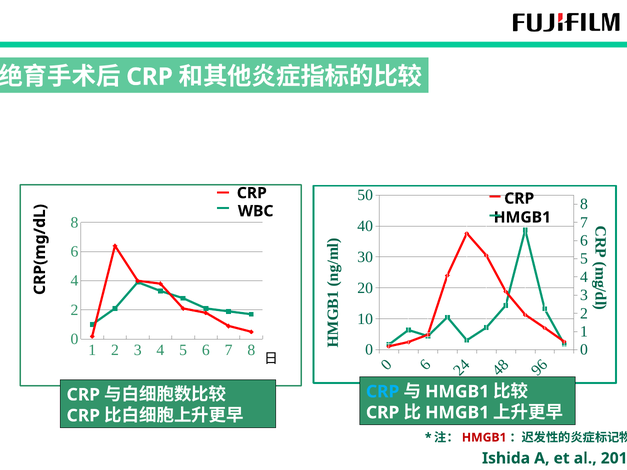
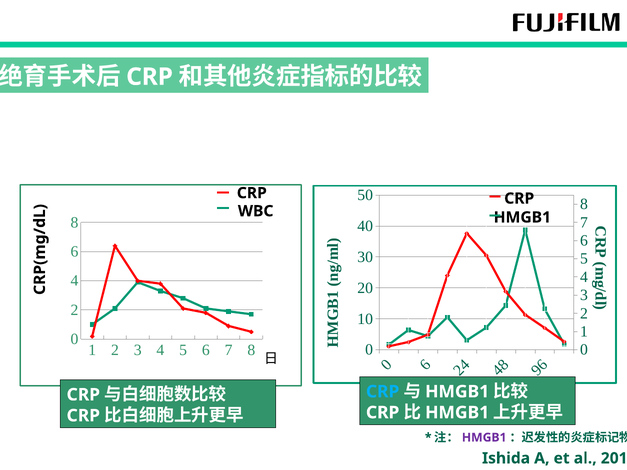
HMGB1 at (484, 438) colour: red -> purple
